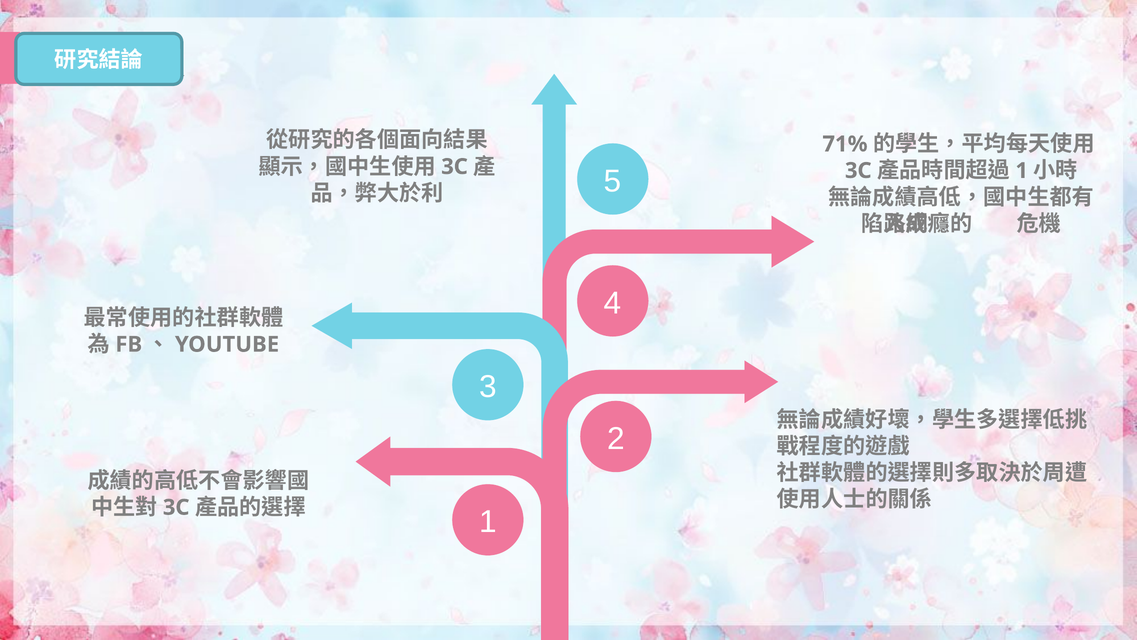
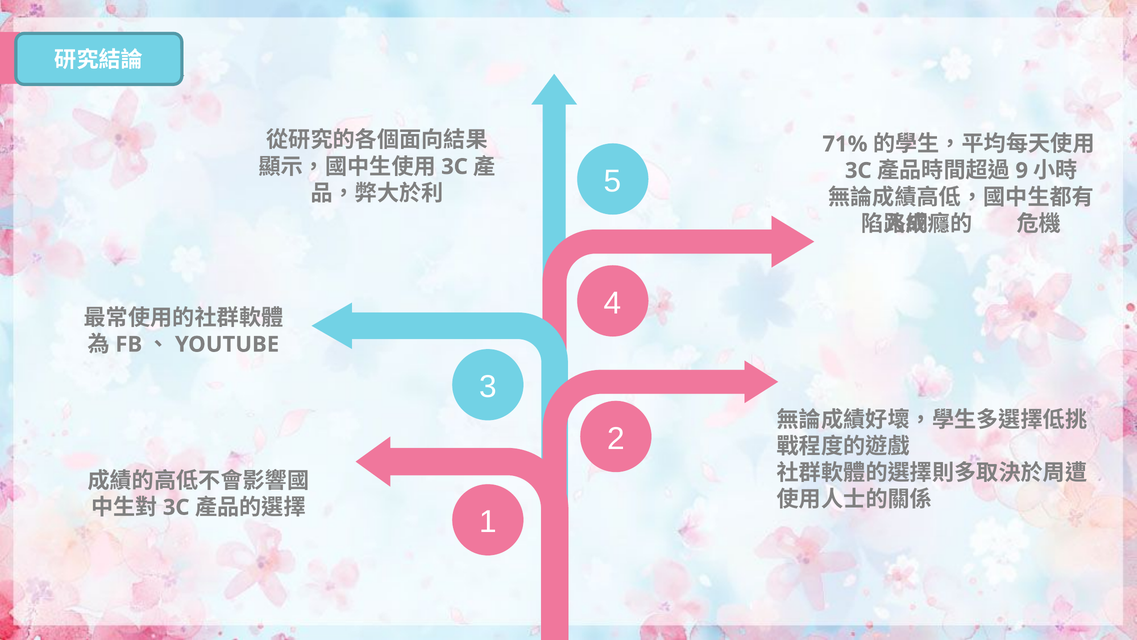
1 at (1022, 171): 1 -> 9
